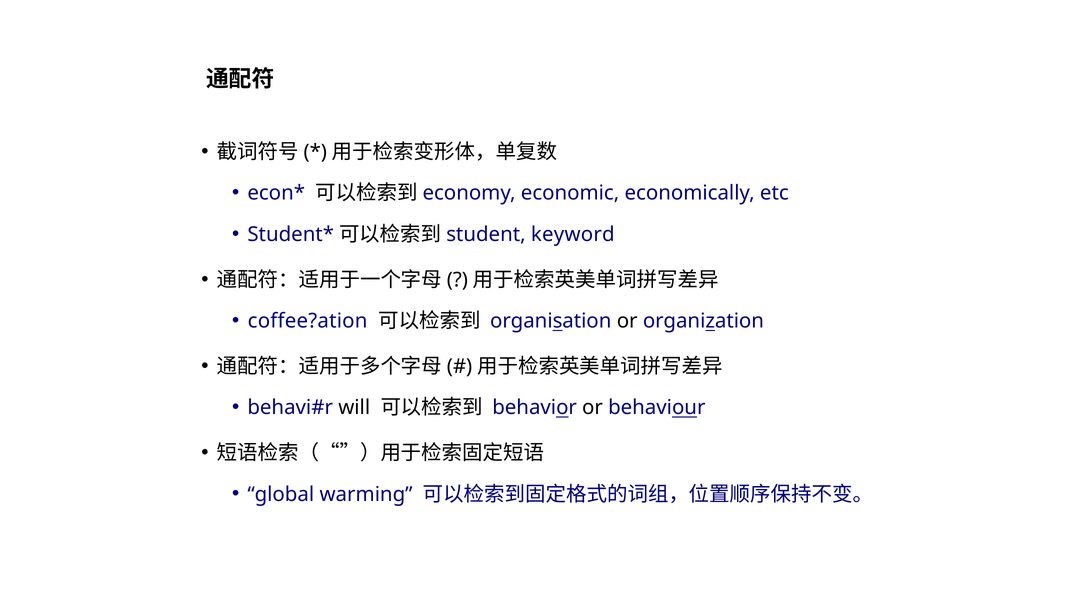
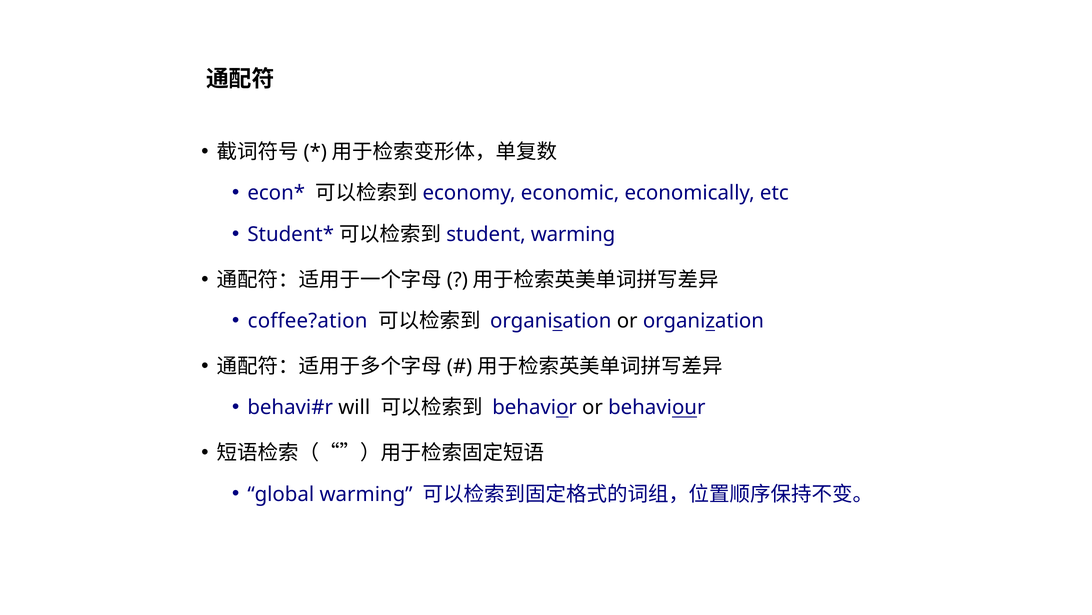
keyword at (573, 234): keyword -> warming
